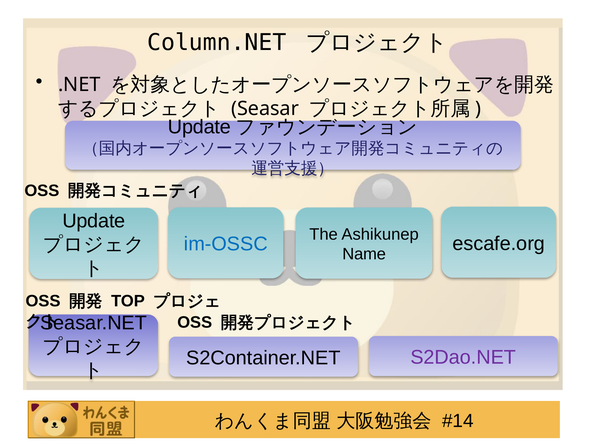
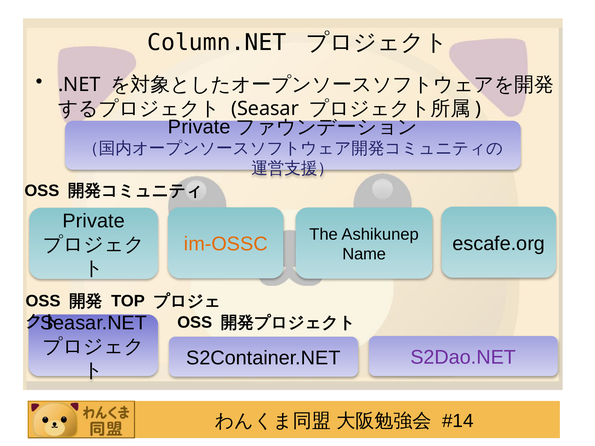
Update at (199, 127): Update -> Private
Update at (94, 221): Update -> Private
im-OSSC colour: blue -> orange
